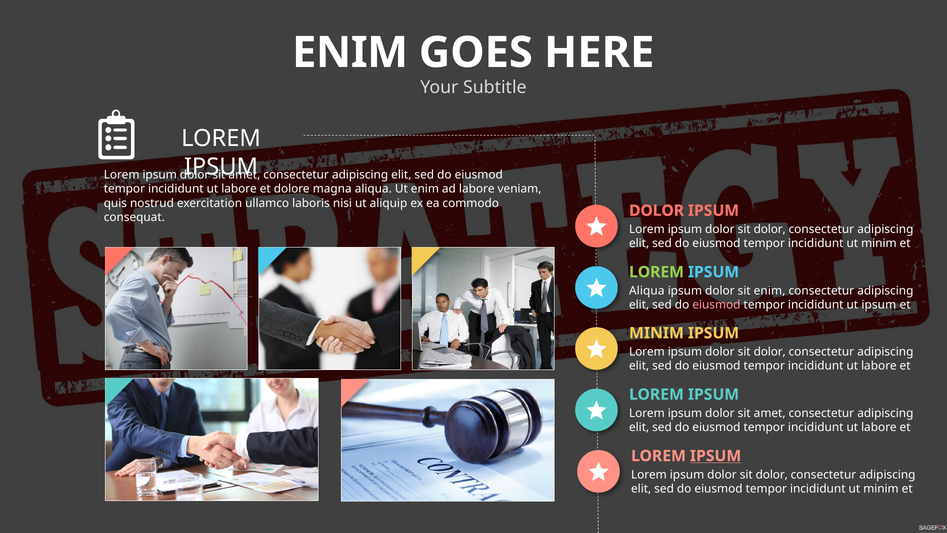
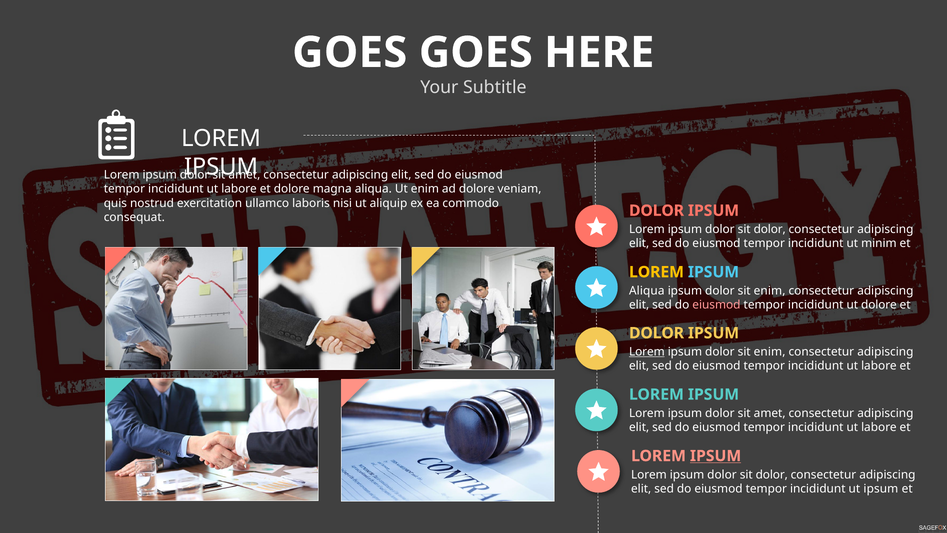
ENIM at (350, 53): ENIM -> GOES
ad labore: labore -> dolore
LOREM at (656, 272) colour: light green -> yellow
ut ipsum: ipsum -> dolore
MINIM at (656, 333): MINIM -> DOLOR
Lorem at (647, 352) underline: none -> present
dolor at (770, 352): dolor -> enim
minim at (881, 489): minim -> ipsum
